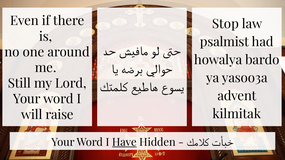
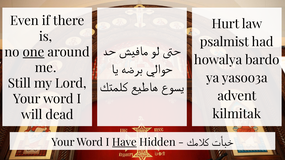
Stop: Stop -> Hurt
one underline: none -> present
raise: raise -> dead
